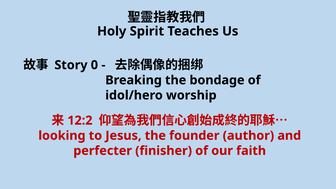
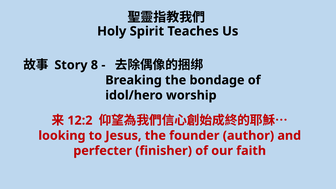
0: 0 -> 8
